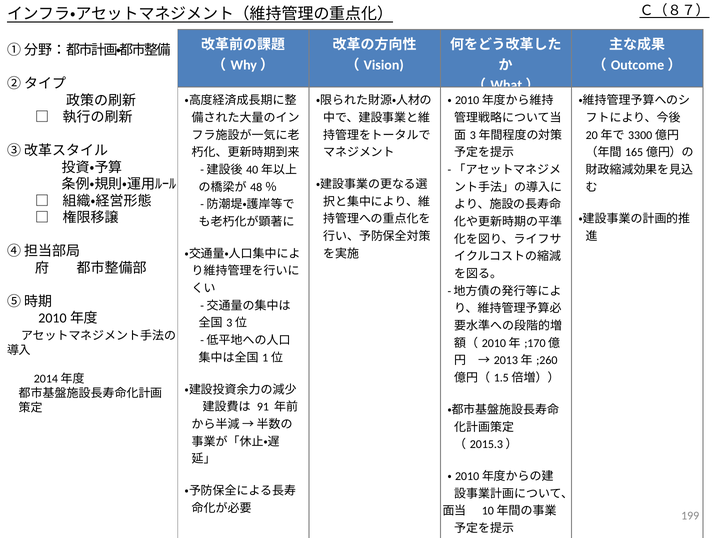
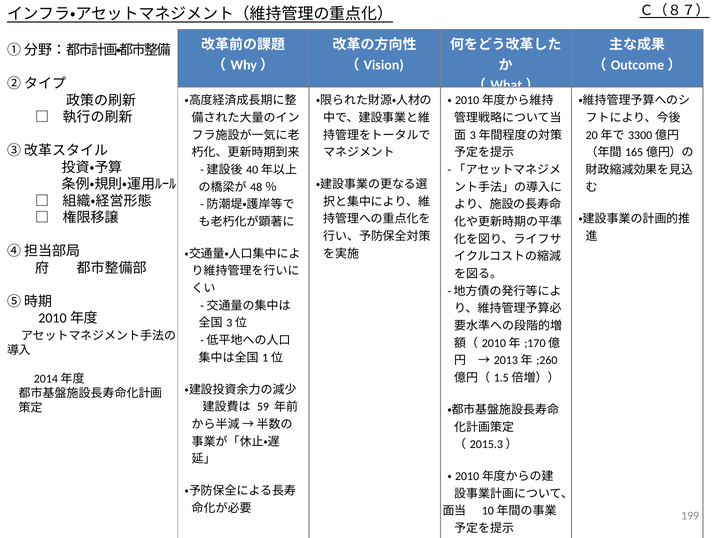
91: 91 -> 59
